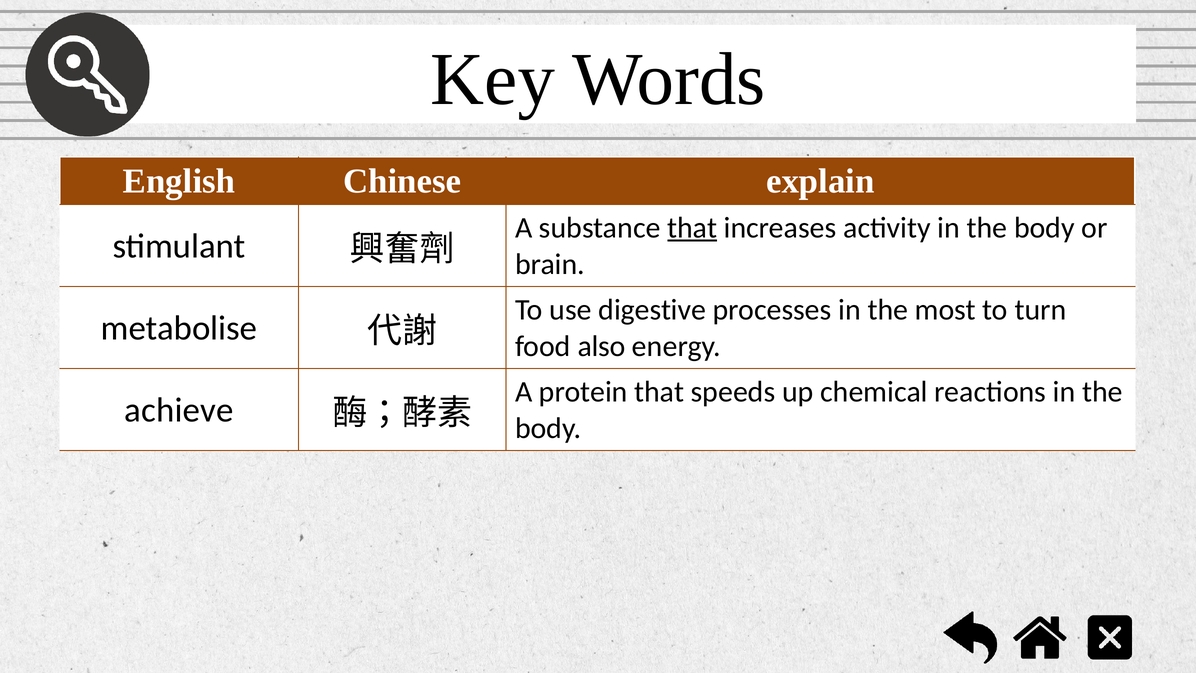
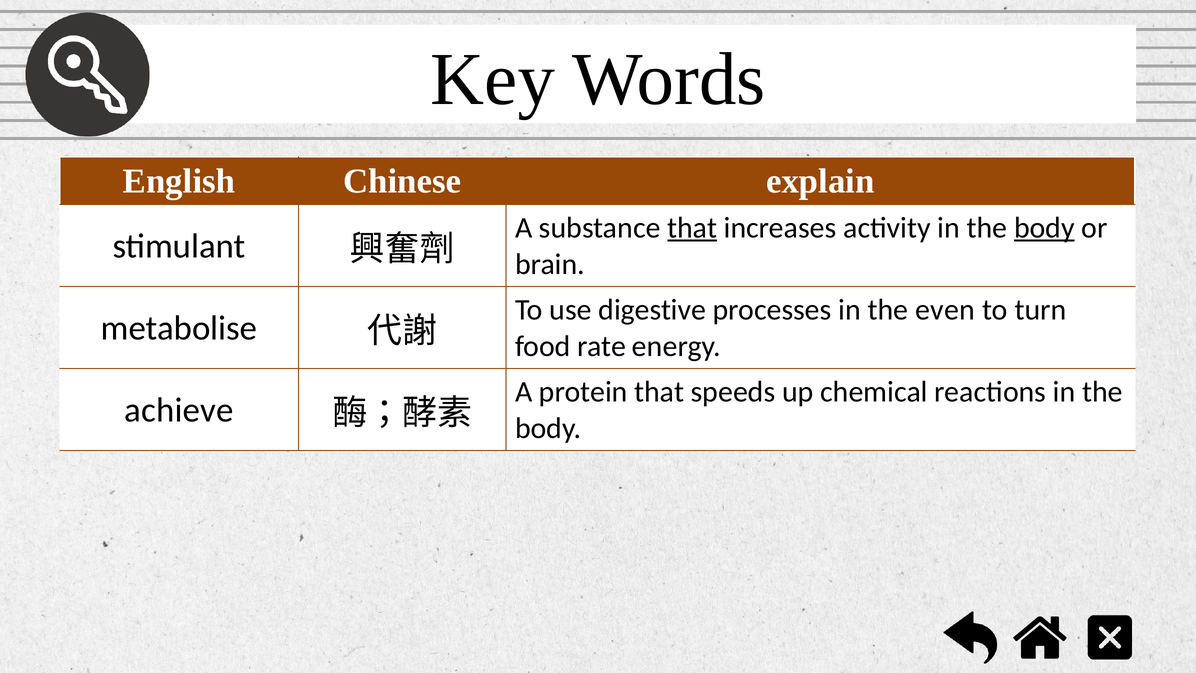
body at (1044, 228) underline: none -> present
most: most -> even
also: also -> rate
